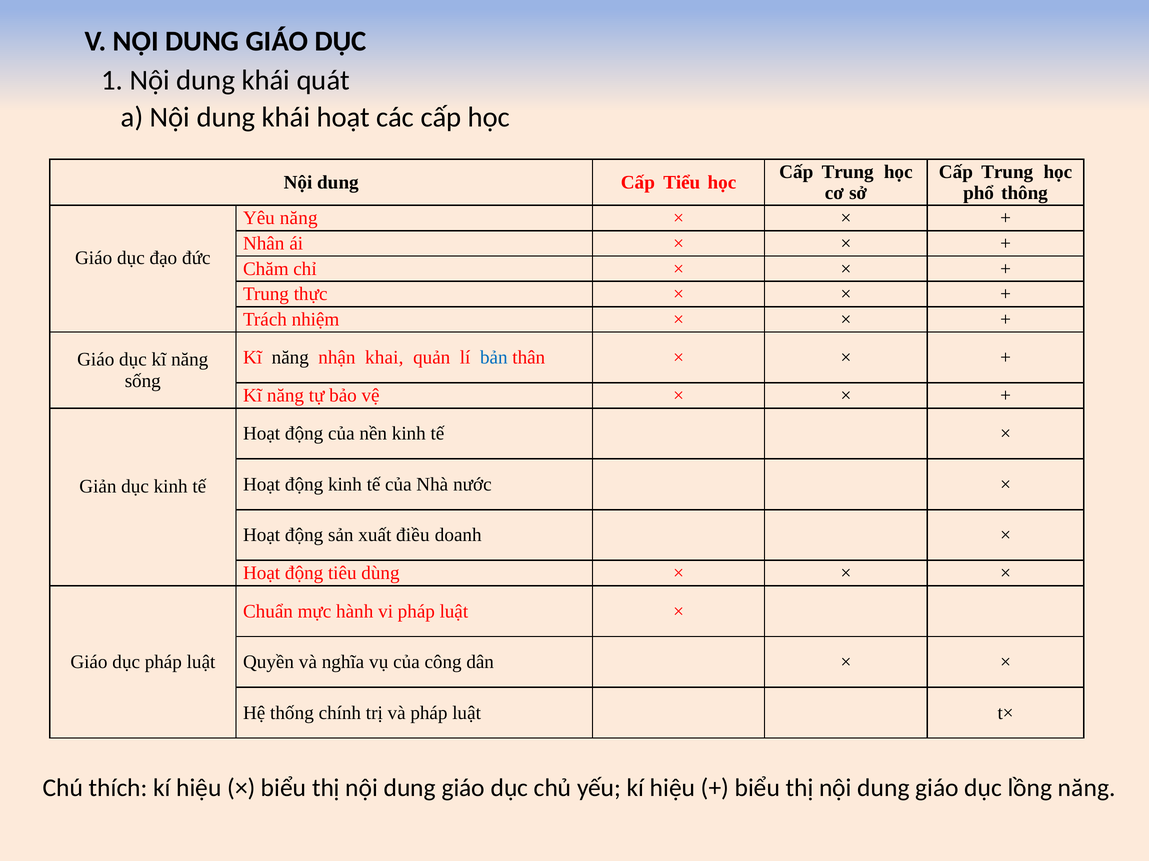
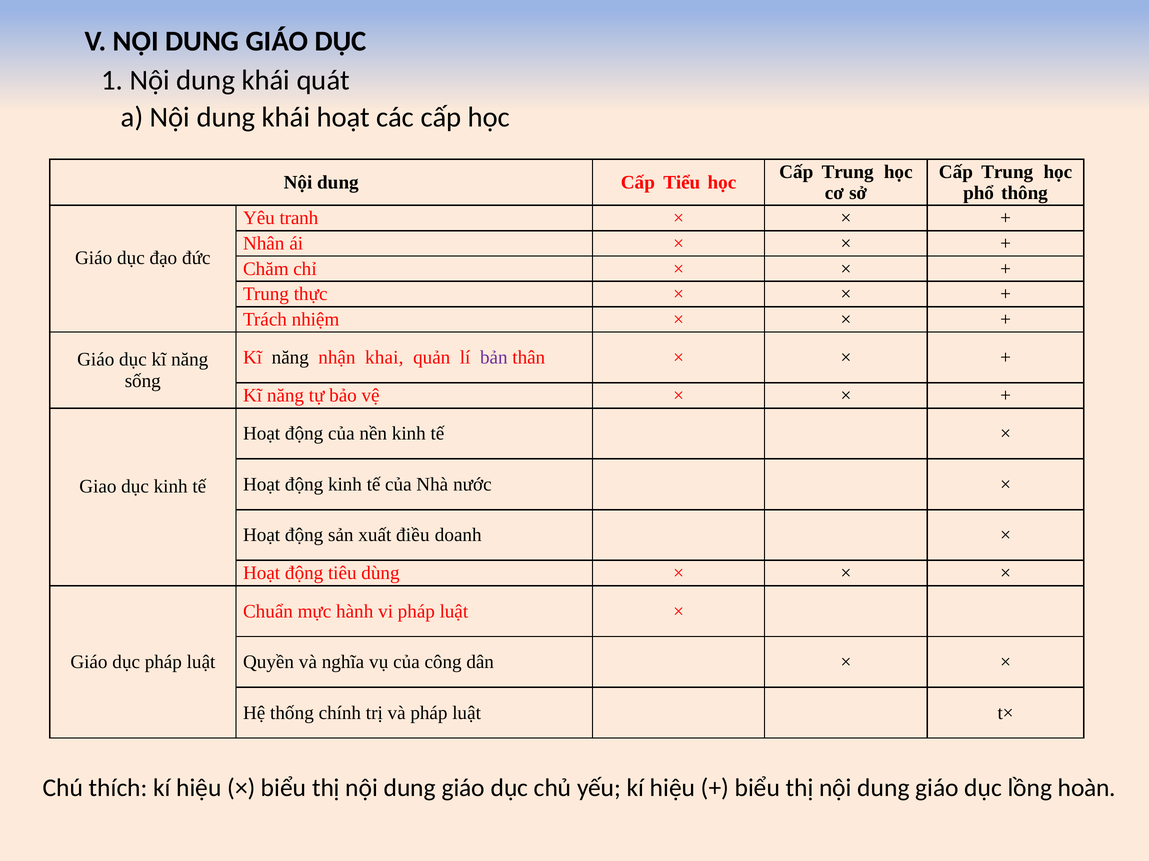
Yêu năng: năng -> tranh
bản colour: blue -> purple
Giản: Giản -> Giao
lồng năng: năng -> hoàn
